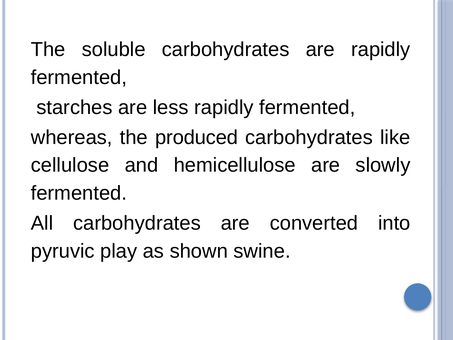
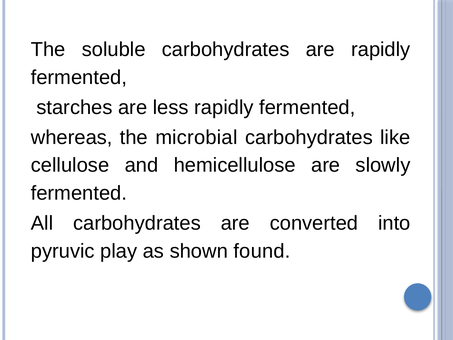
produced: produced -> microbial
swine: swine -> found
